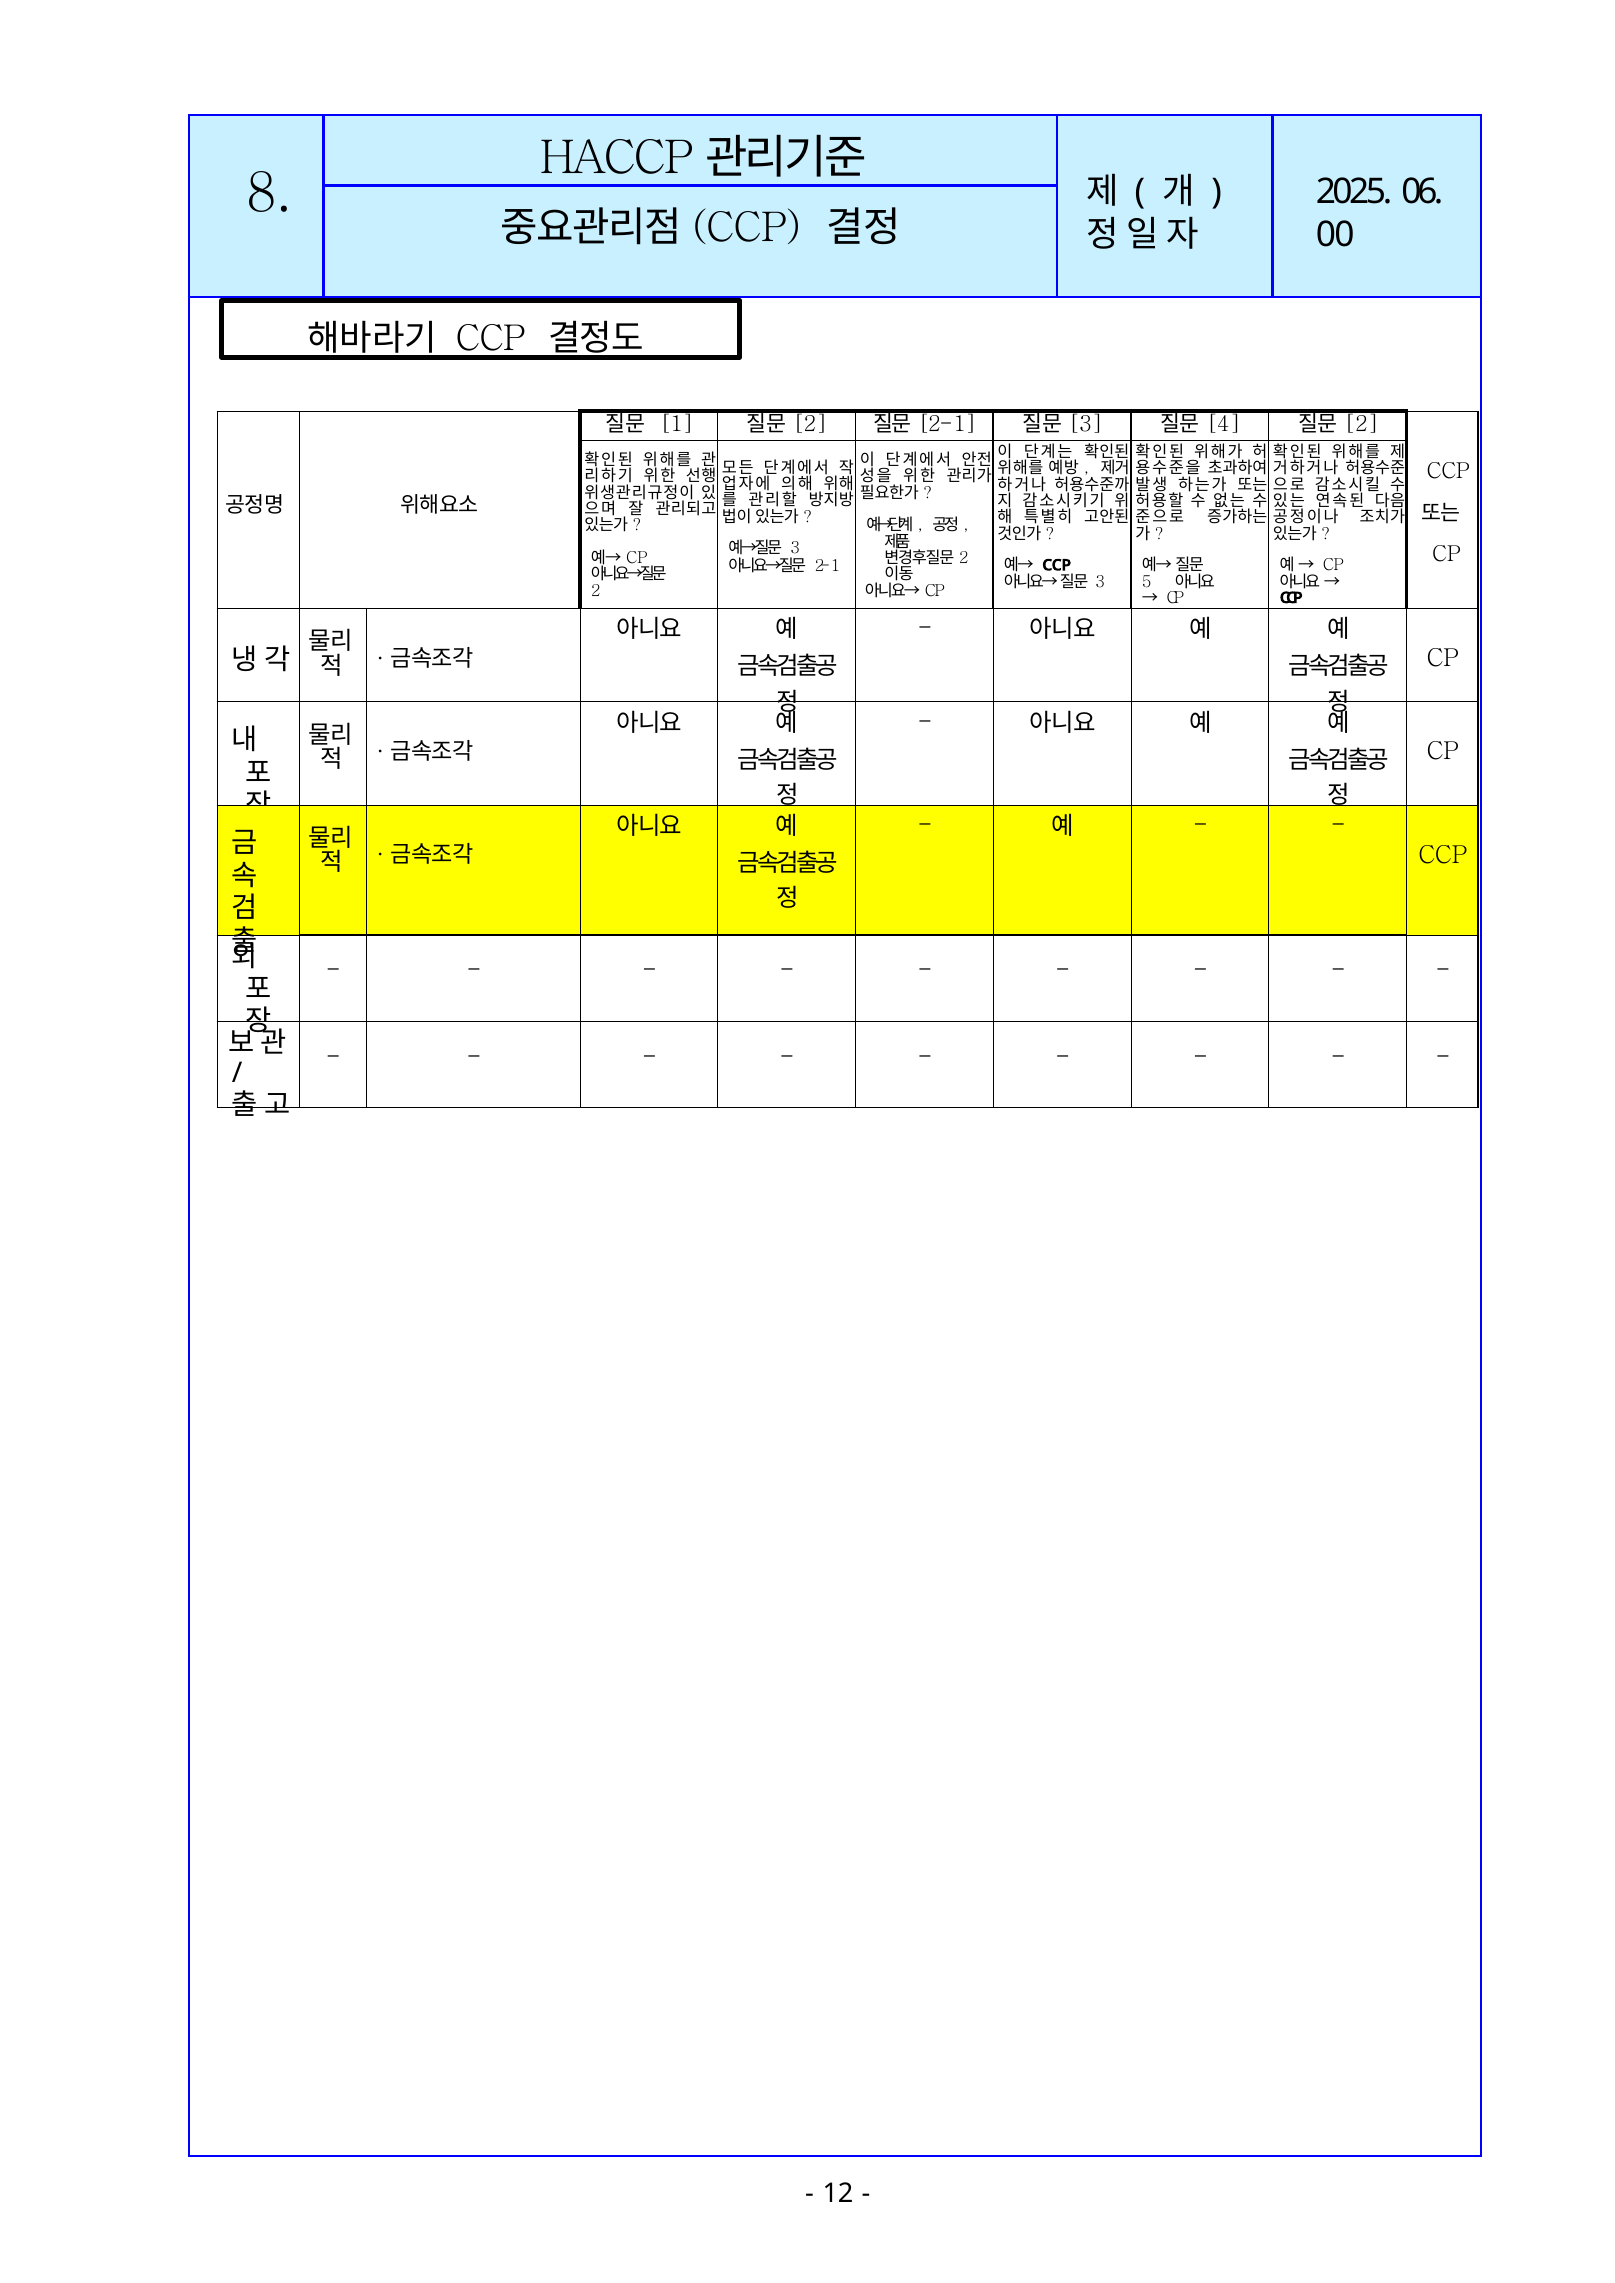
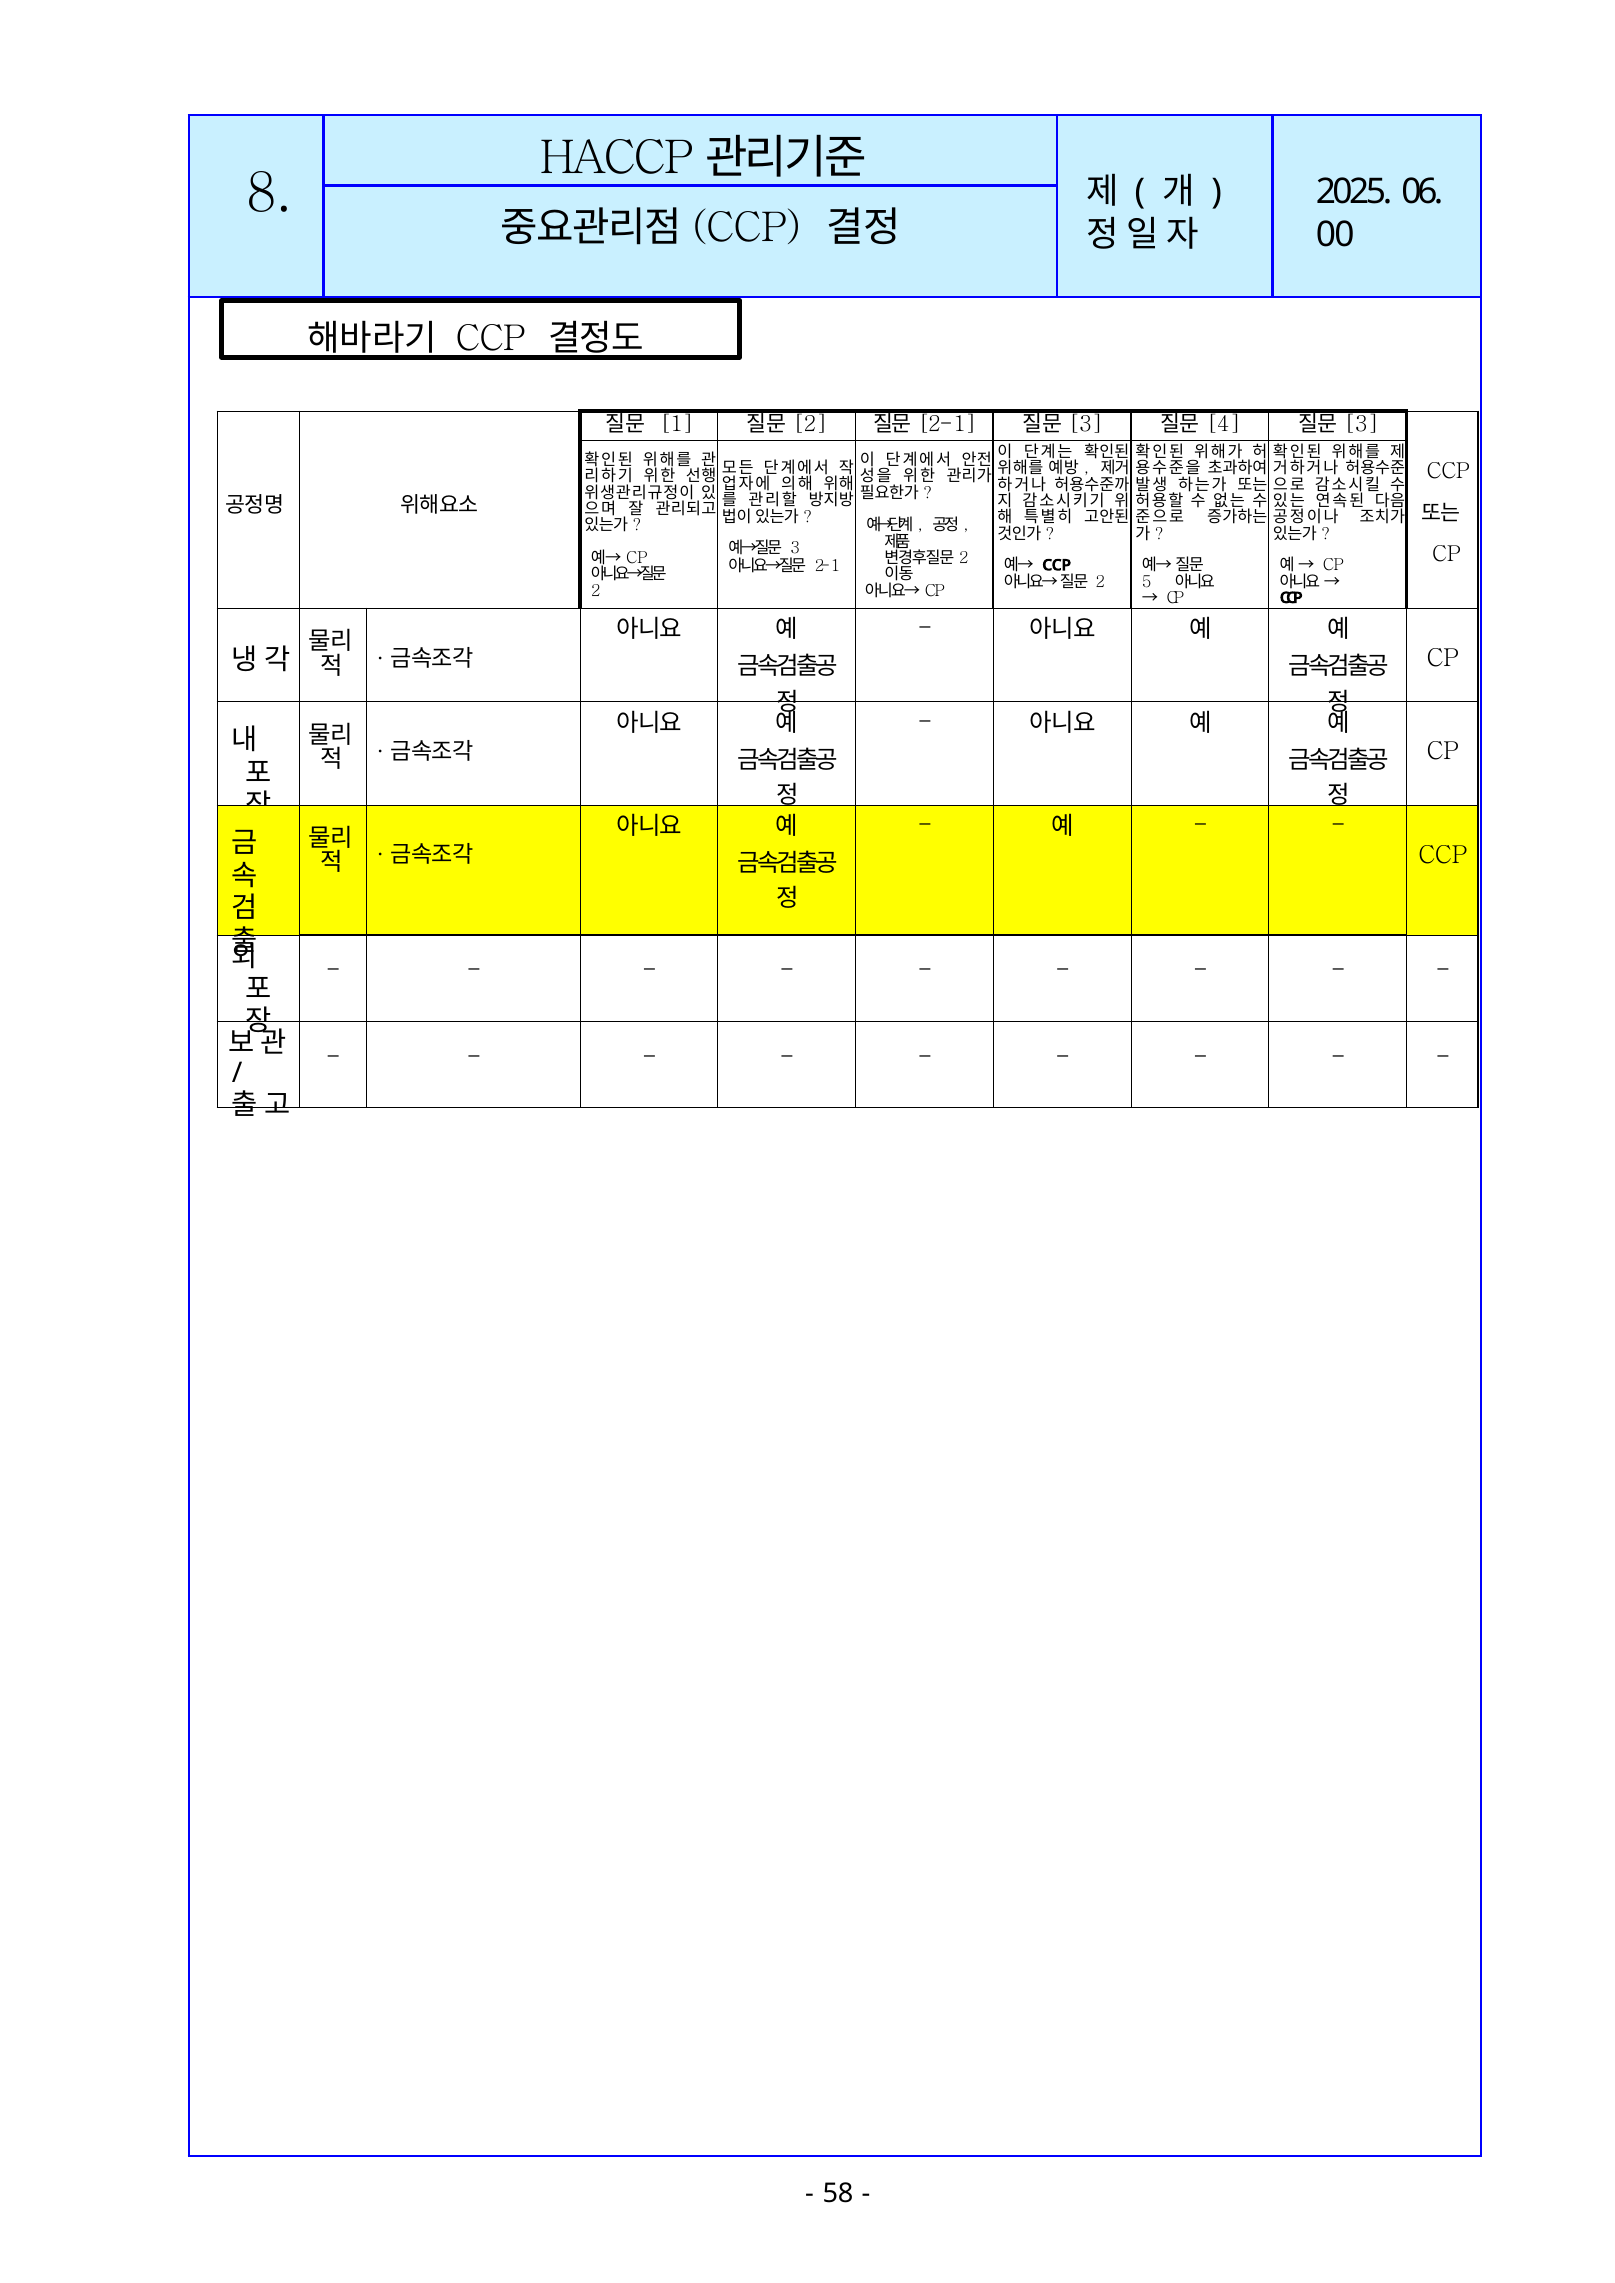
2 at (1361, 424): 2 -> 3
3 at (1100, 582): 3 -> 2
12: 12 -> 58
